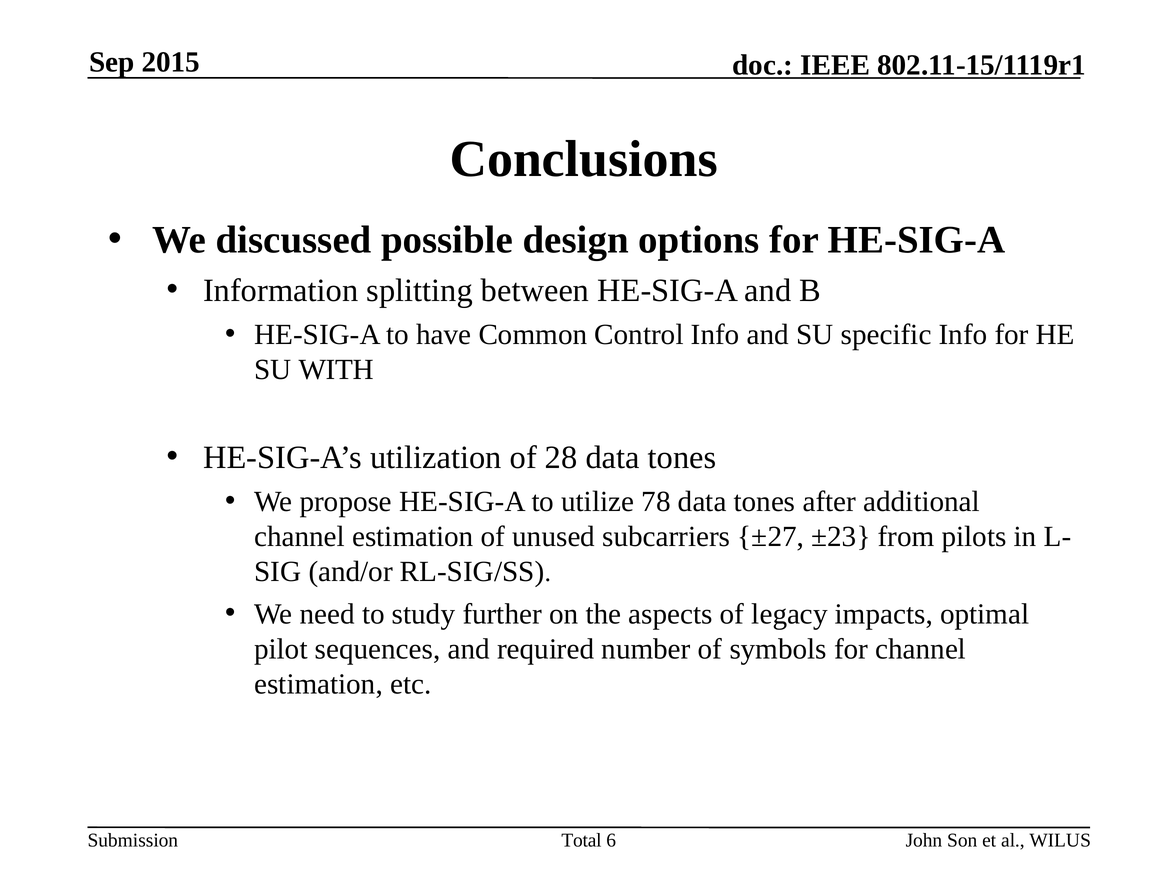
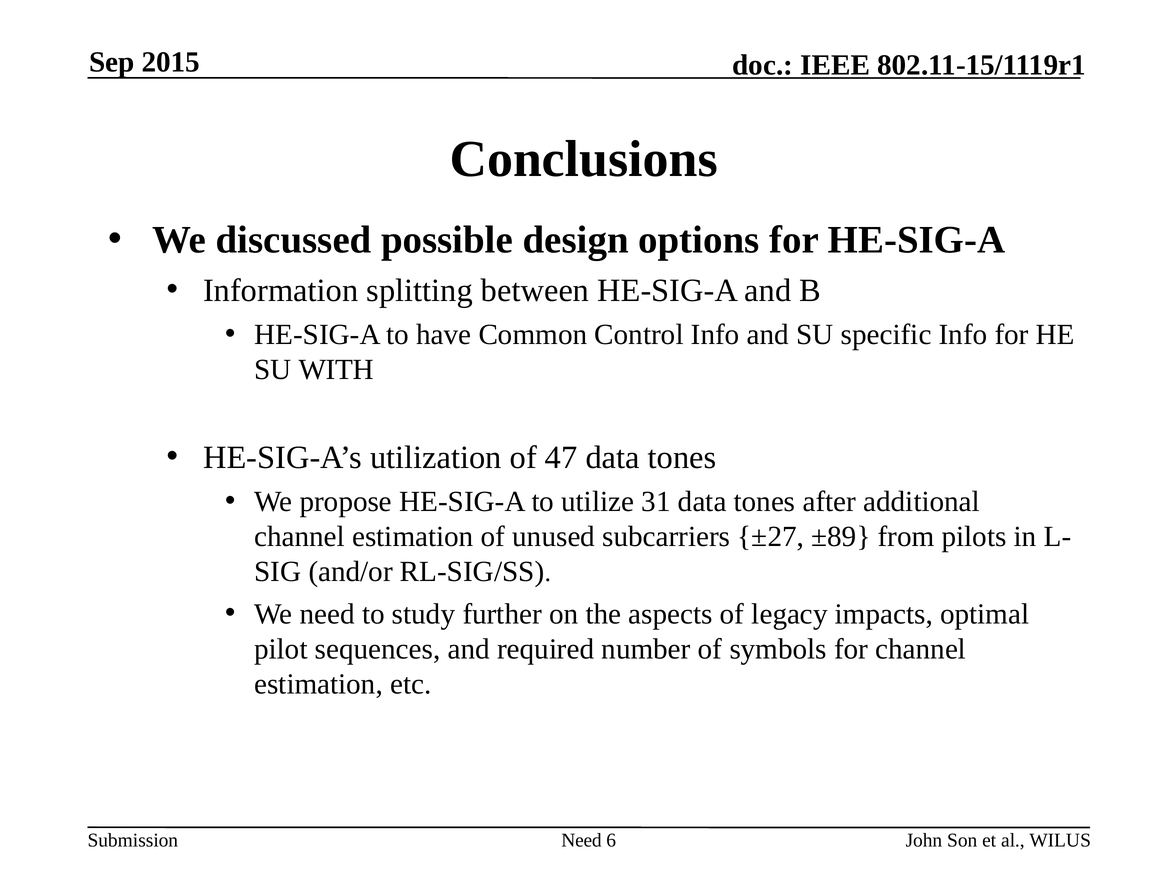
28: 28 -> 47
78: 78 -> 31
±23: ±23 -> ±89
Total at (582, 840): Total -> Need
